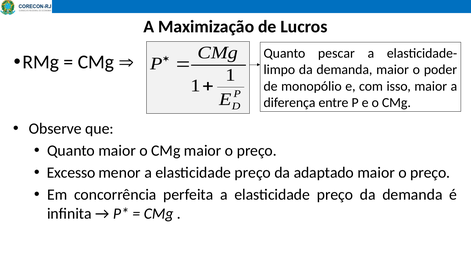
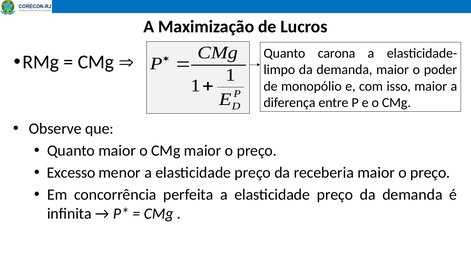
pescar: pescar -> carona
adaptado: adaptado -> receberia
